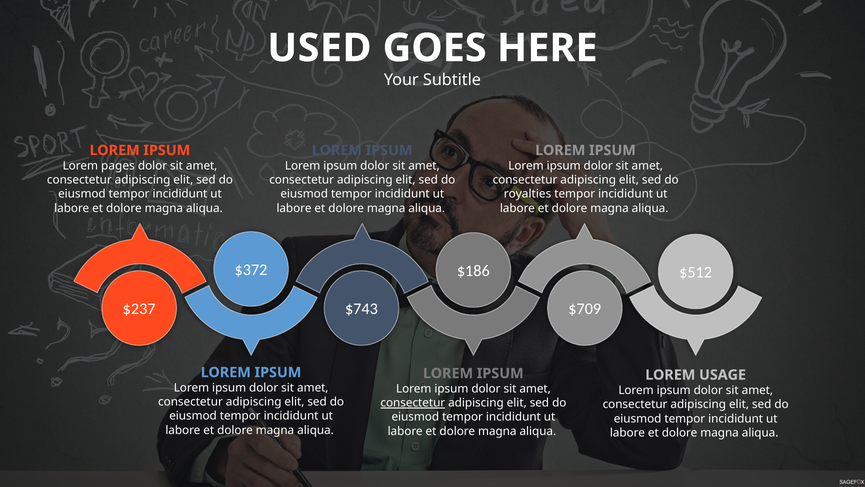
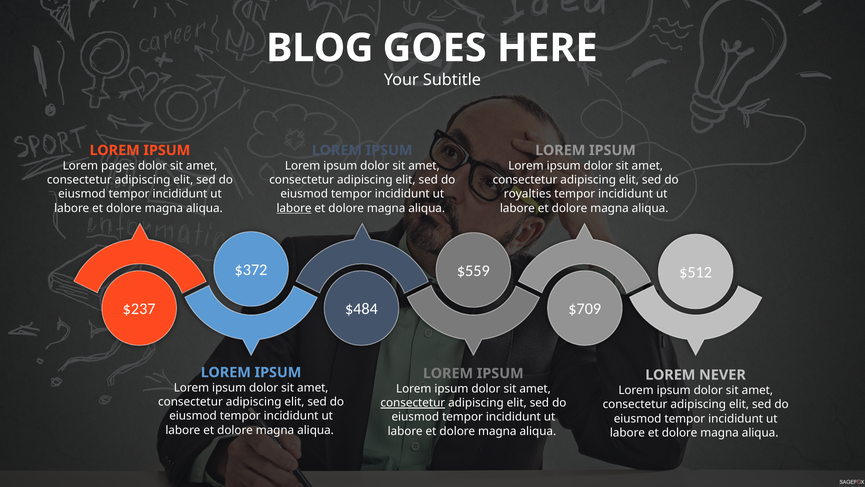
USED: USED -> BLOG
labore at (294, 208) underline: none -> present
$186: $186 -> $559
$743: $743 -> $484
USAGE: USAGE -> NEVER
